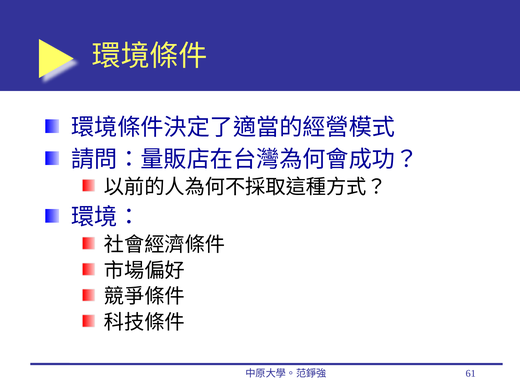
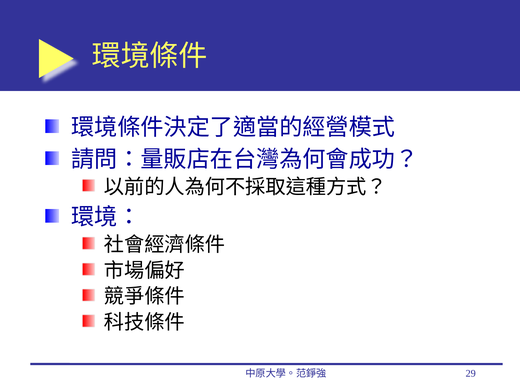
61: 61 -> 29
